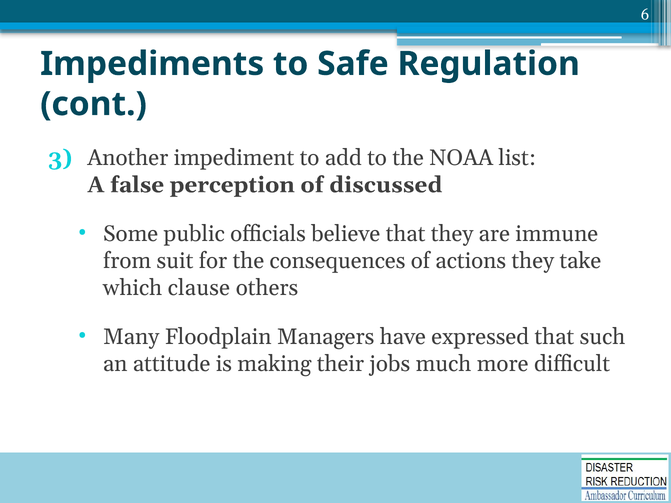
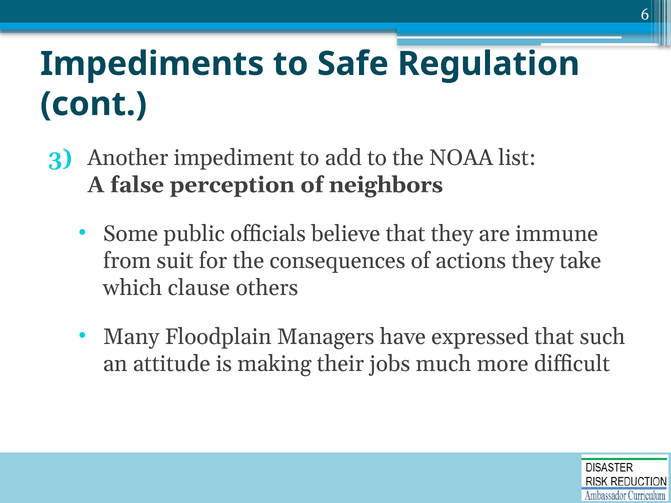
discussed: discussed -> neighbors
